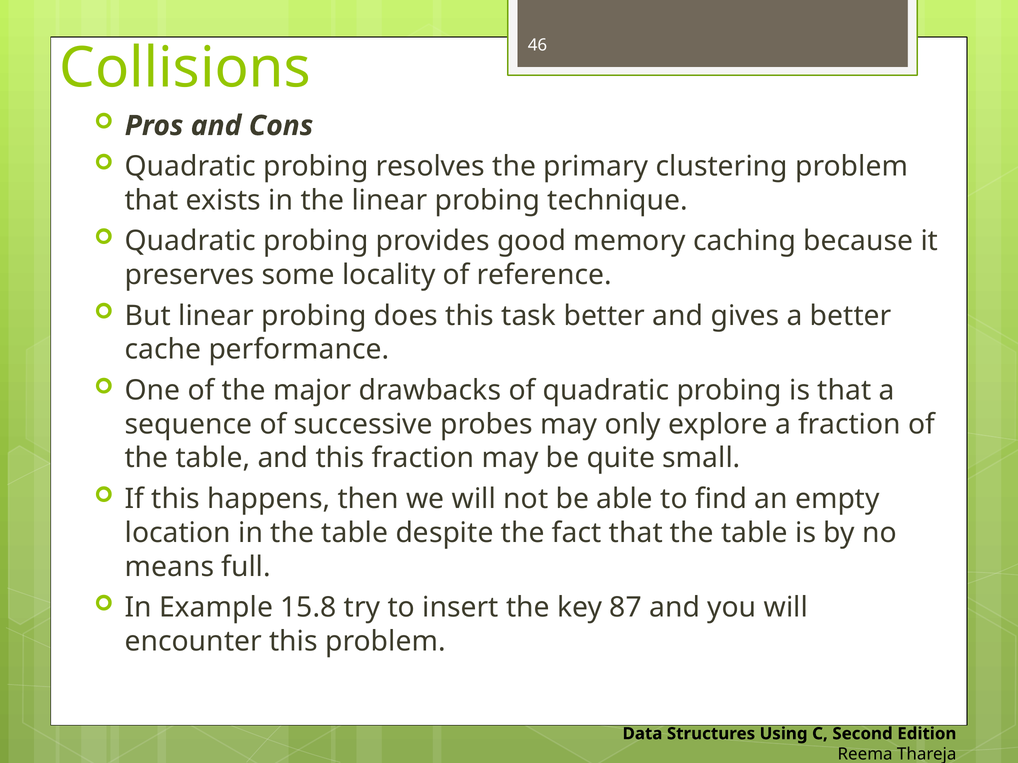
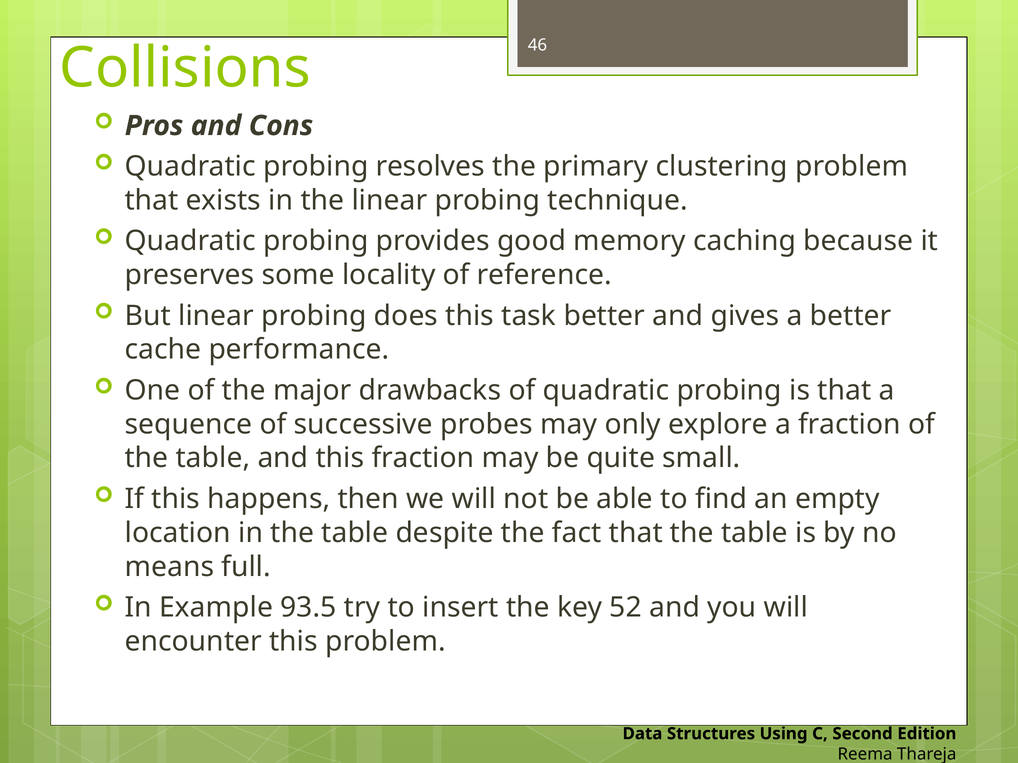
15.8: 15.8 -> 93.5
87: 87 -> 52
